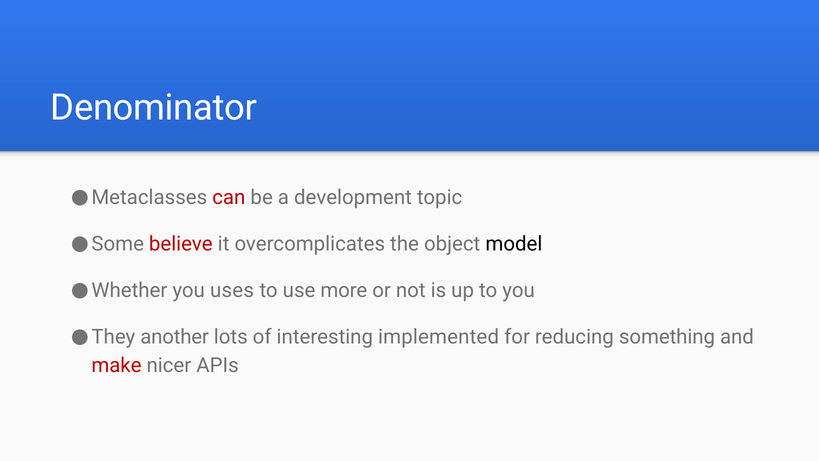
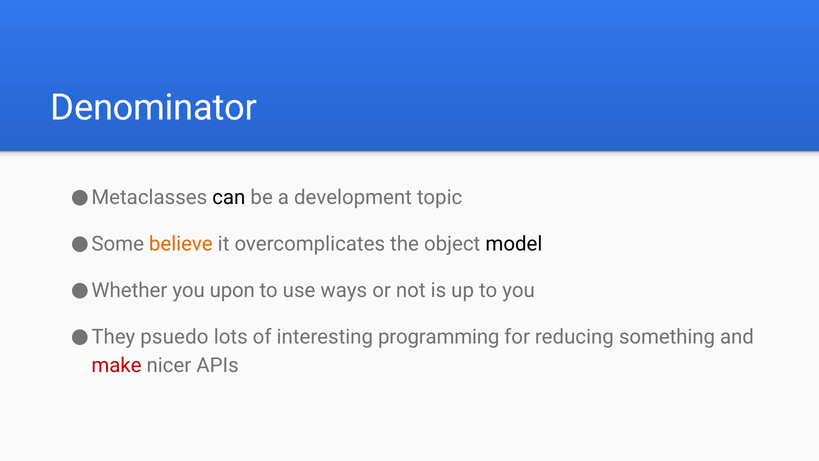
can colour: red -> black
believe colour: red -> orange
uses: uses -> upon
more: more -> ways
another: another -> psuedo
implemented: implemented -> programming
